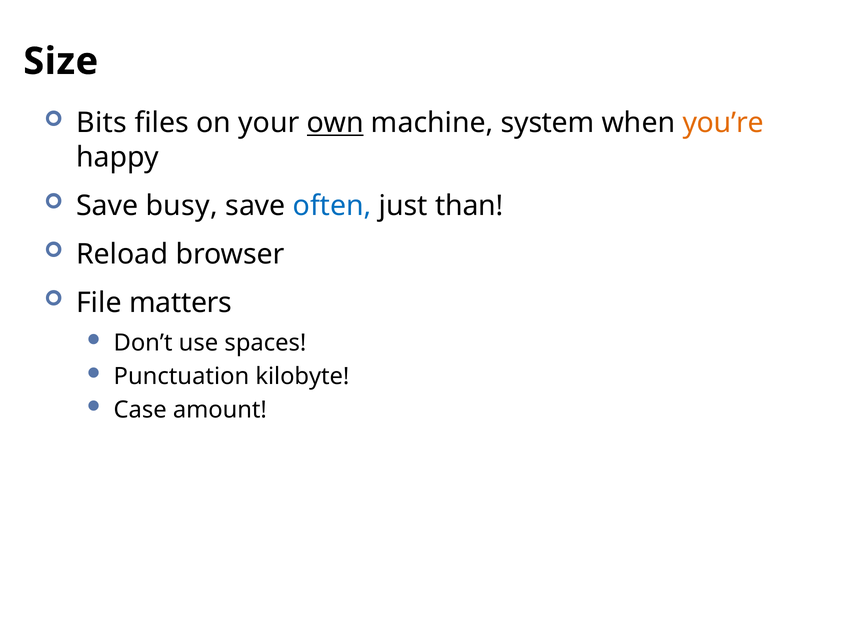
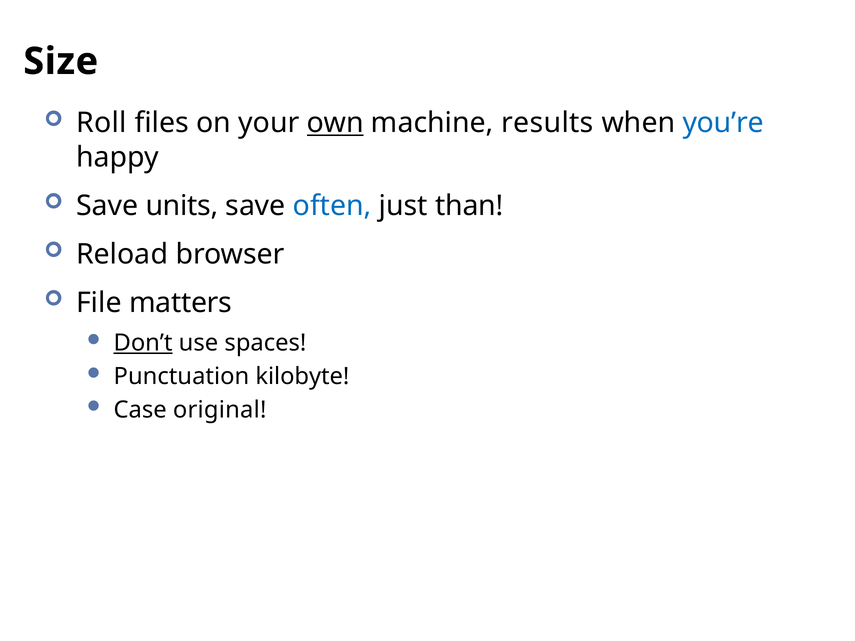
Bits: Bits -> Roll
system: system -> results
you’re colour: orange -> blue
busy: busy -> units
Don’t underline: none -> present
amount: amount -> original
